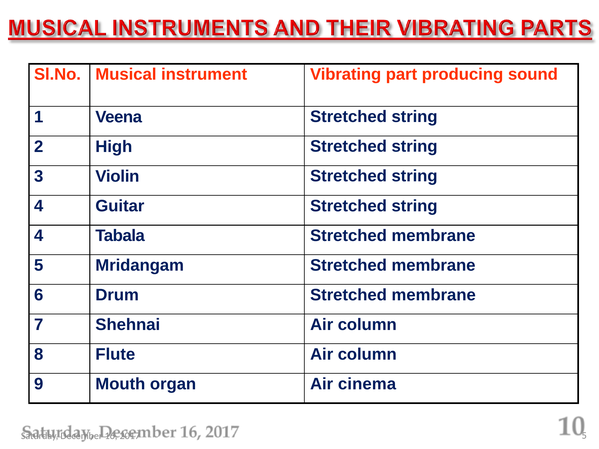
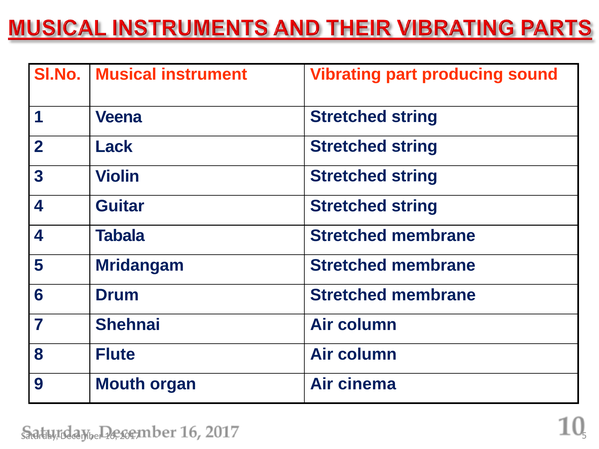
High: High -> Lack
